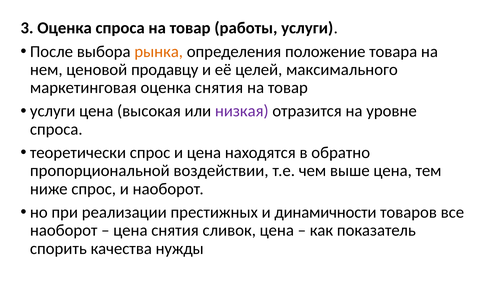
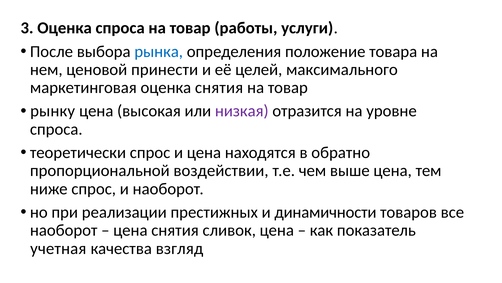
рынка colour: orange -> blue
продавцу: продавцу -> принести
услуги at (53, 111): услуги -> рынку
спорить: спорить -> учетная
нужды: нужды -> взгляд
